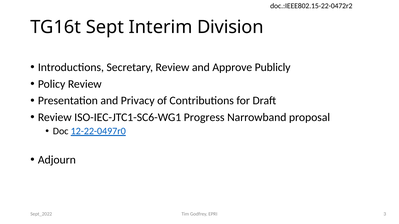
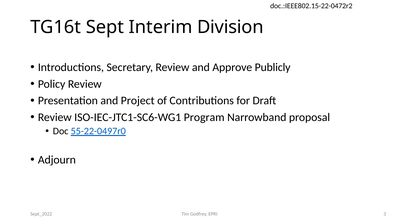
Privacy: Privacy -> Project
Progress: Progress -> Program
12-22-0497r0: 12-22-0497r0 -> 55-22-0497r0
